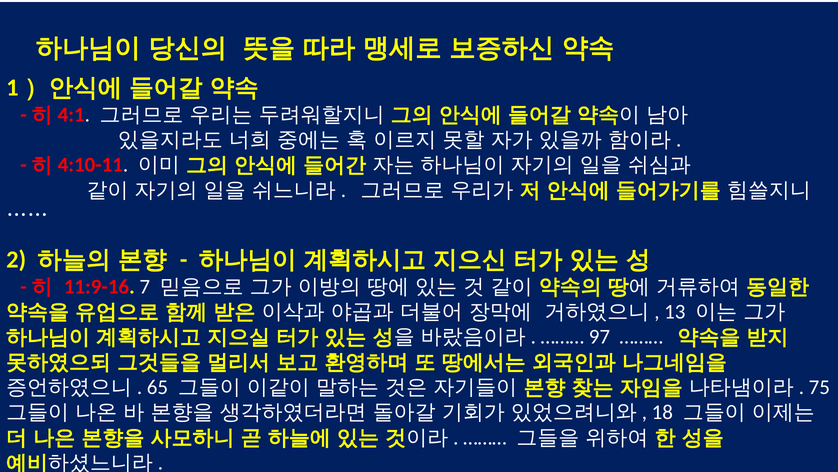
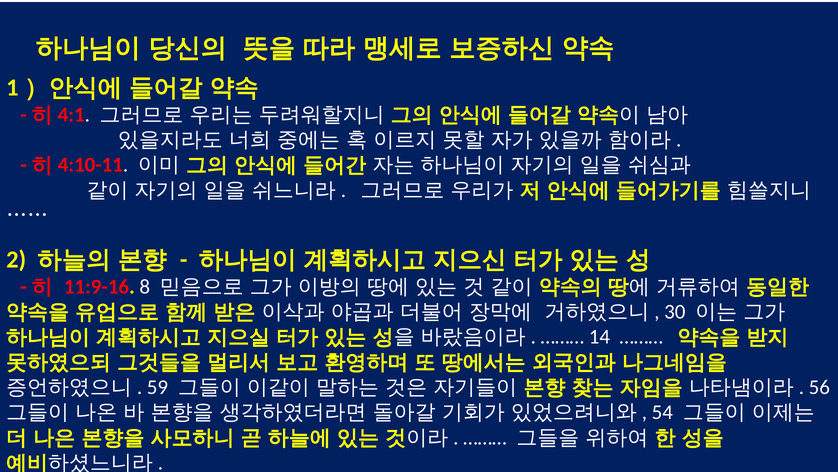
7: 7 -> 8
13: 13 -> 30
97: 97 -> 14
65: 65 -> 59
75: 75 -> 56
18: 18 -> 54
